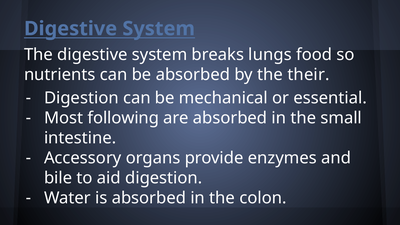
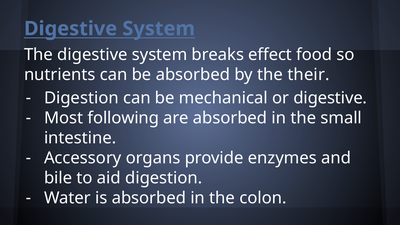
lungs: lungs -> effect
or essential: essential -> digestive
